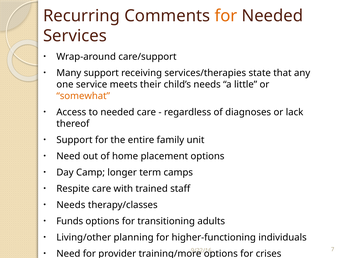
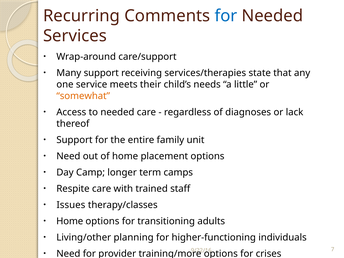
for at (226, 16) colour: orange -> blue
Needs at (71, 205): Needs -> Issues
Funds at (70, 221): Funds -> Home
